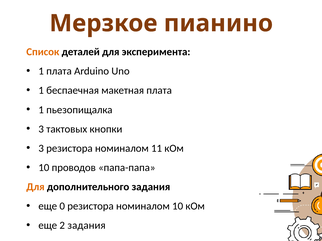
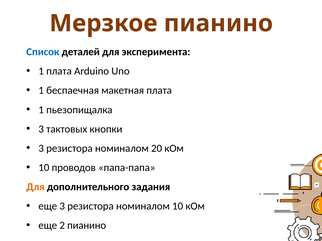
Список colour: orange -> blue
11: 11 -> 20
еще 0: 0 -> 3
2 задания: задания -> пианино
